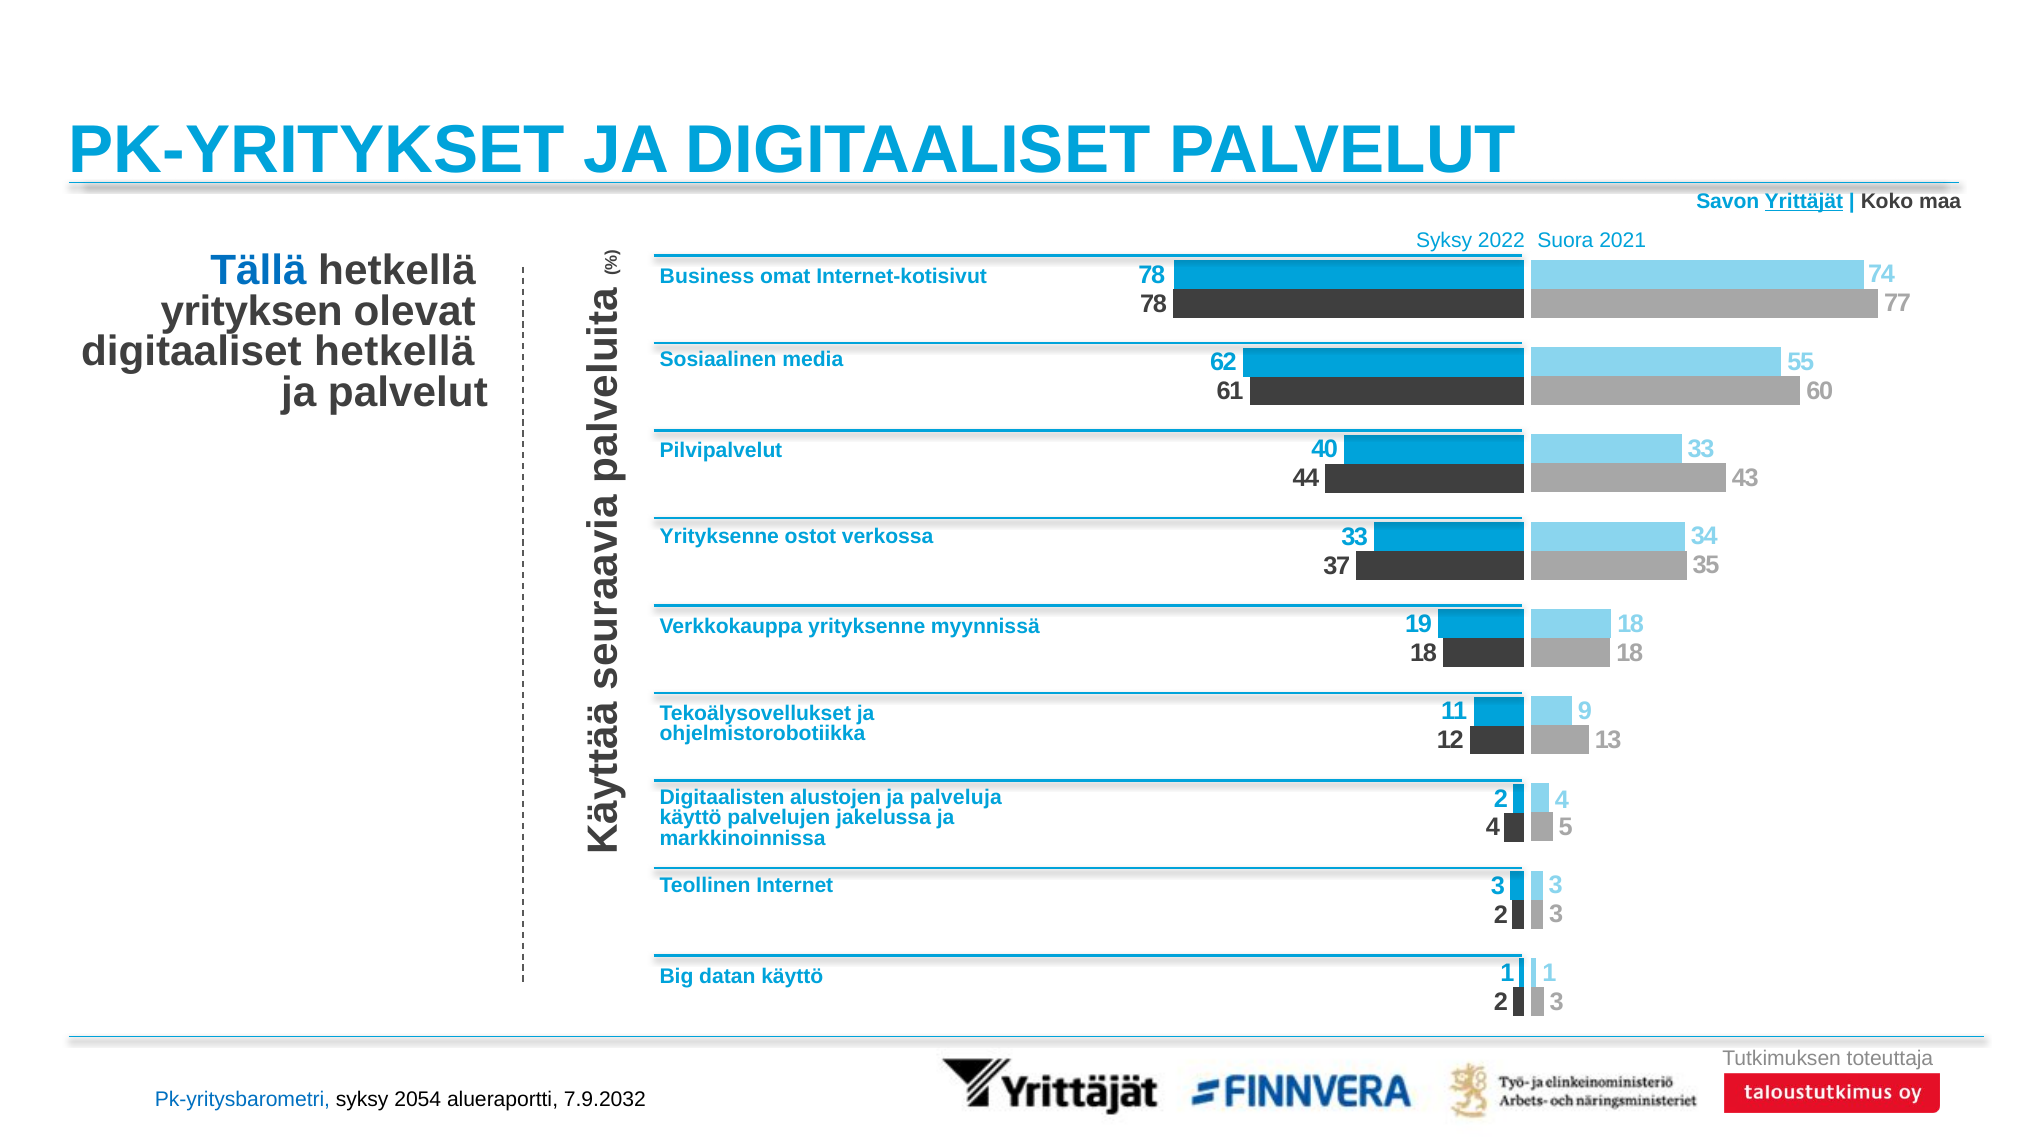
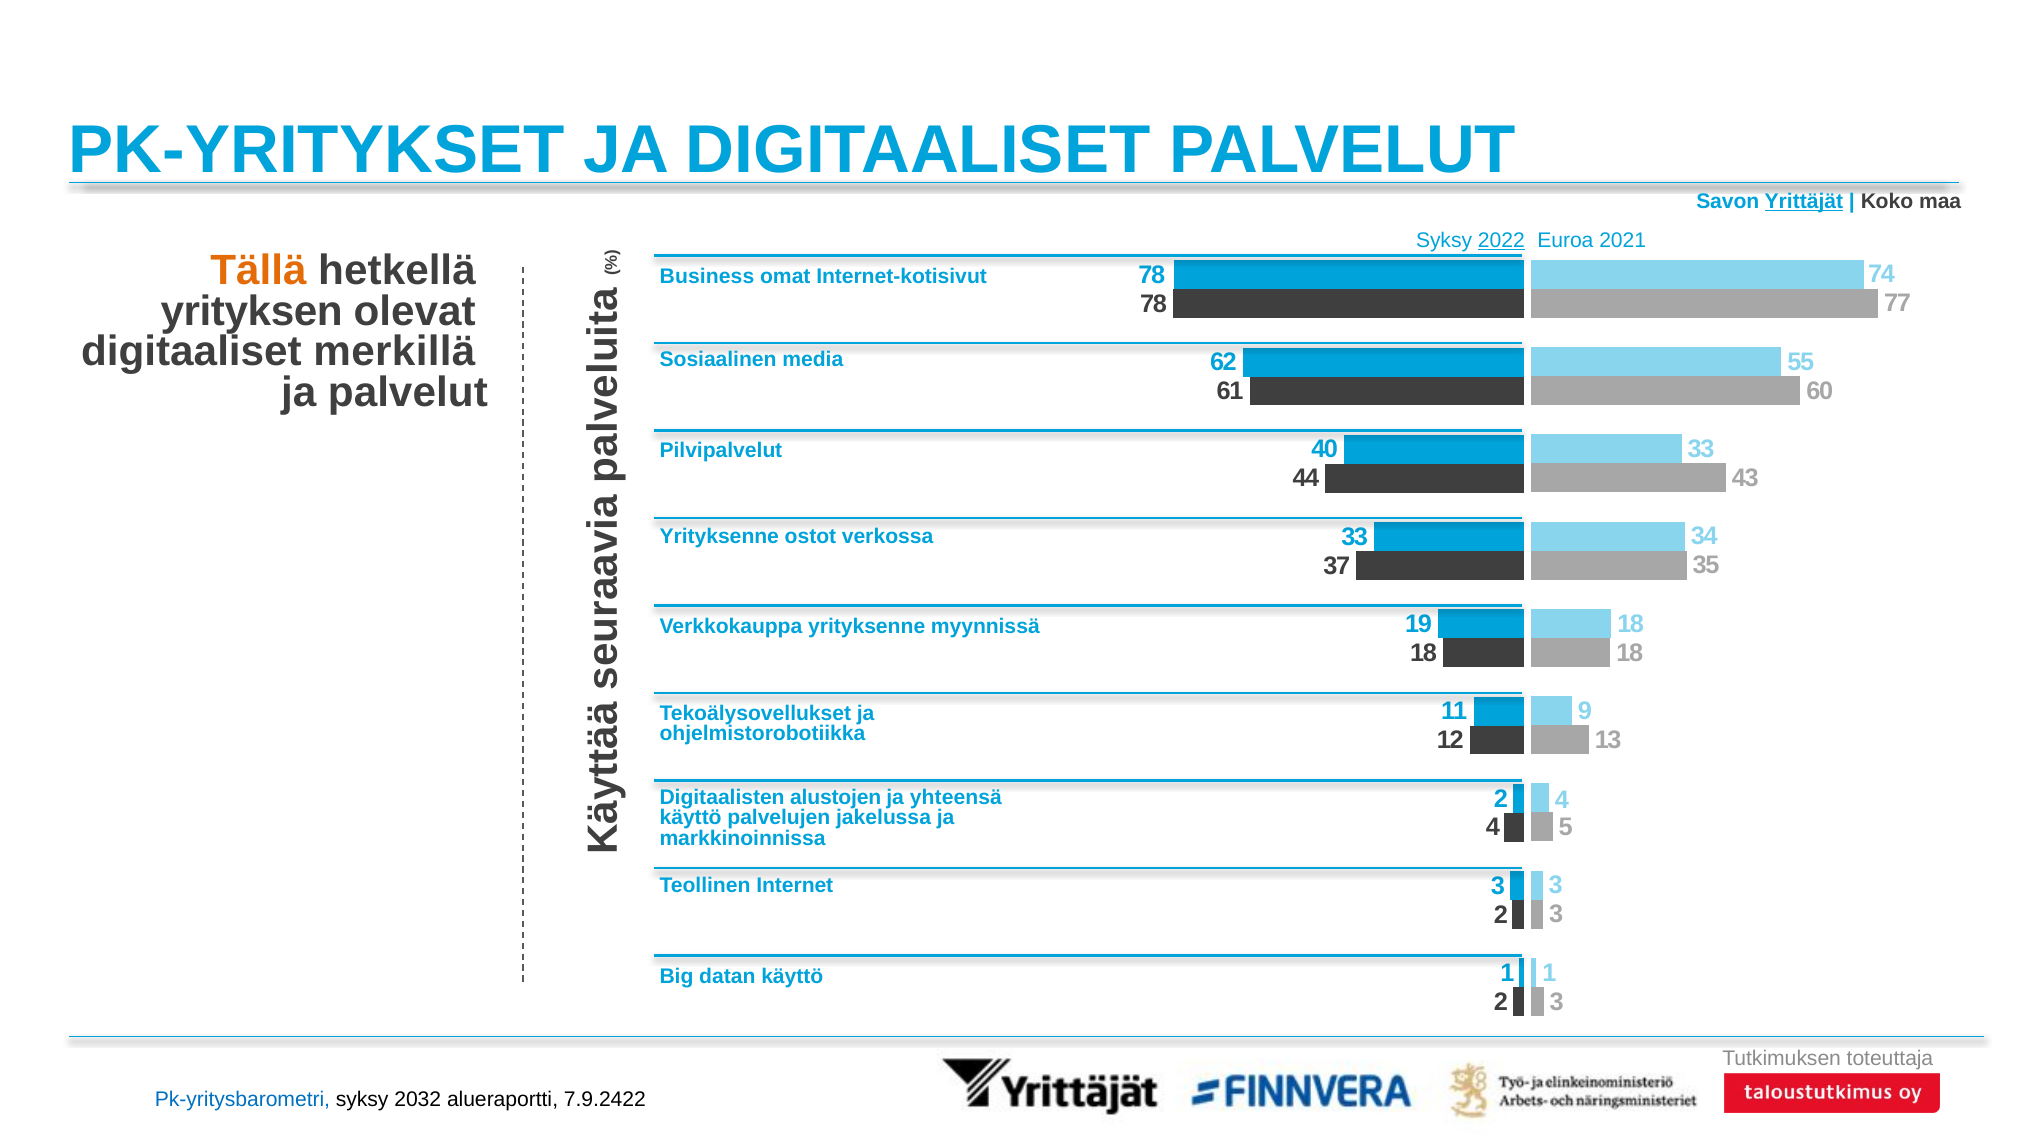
2022 underline: none -> present
Suora: Suora -> Euroa
Tällä colour: blue -> orange
digitaaliset hetkellä: hetkellä -> merkillä
palveluja: palveluja -> yhteensä
2054: 2054 -> 2032
7.9.2032: 7.9.2032 -> 7.9.2422
